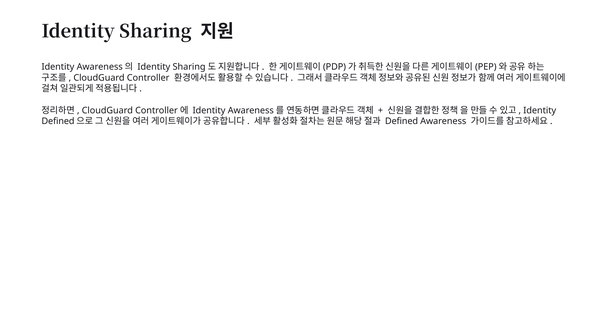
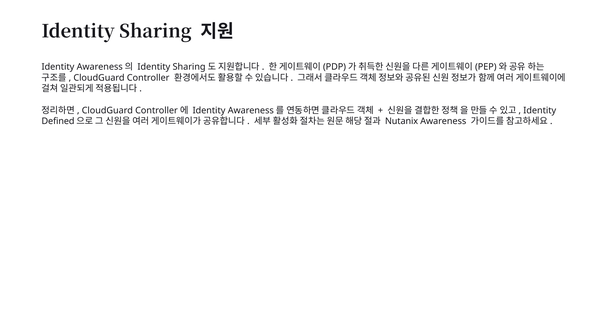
Defined at (402, 121): Defined -> Nutanix
